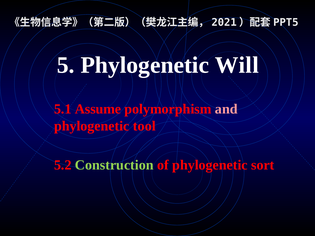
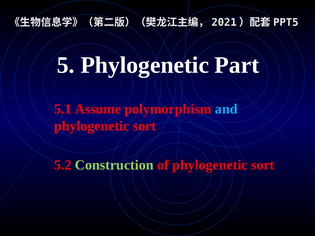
Will: Will -> Part
and colour: pink -> light blue
tool at (144, 126): tool -> sort
